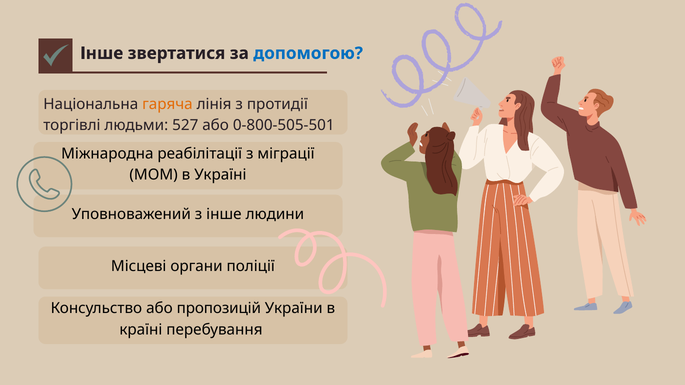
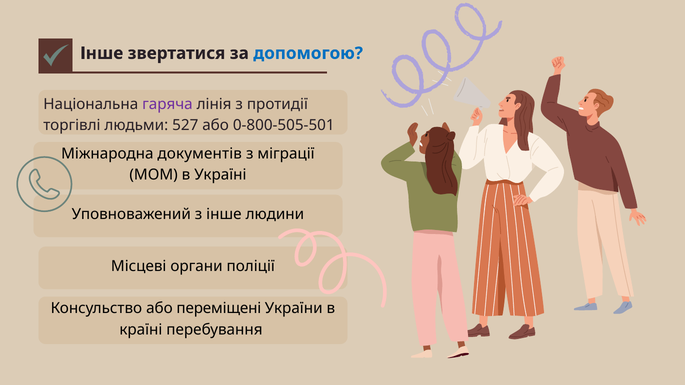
гаряча colour: orange -> purple
реабілітації: реабілітації -> документів
пропозицій: пропозицій -> переміщені
